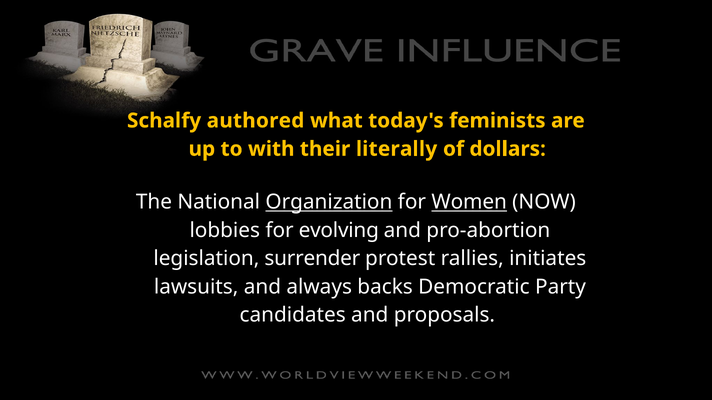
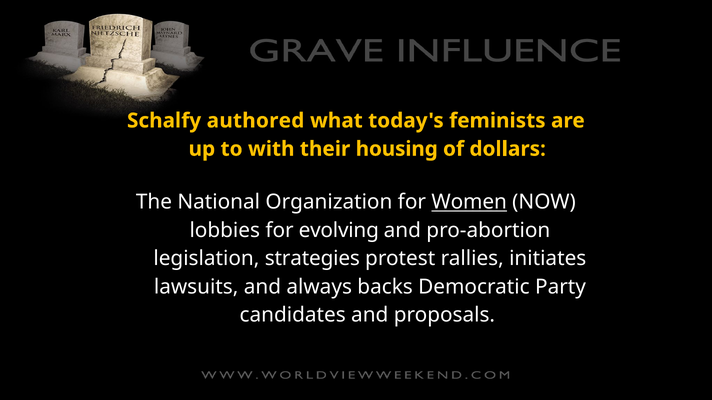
literally: literally -> housing
Organization underline: present -> none
surrender: surrender -> strategies
